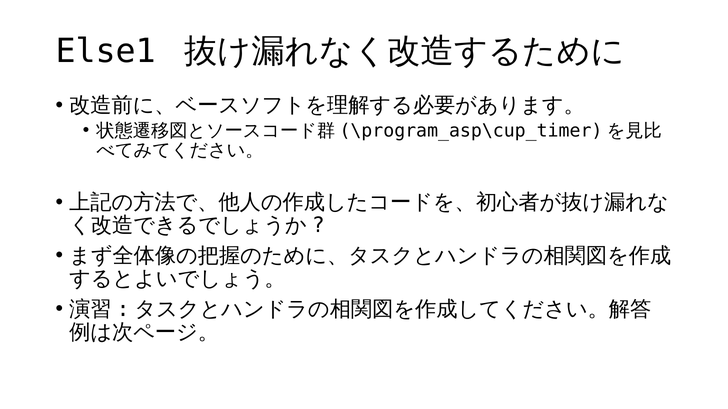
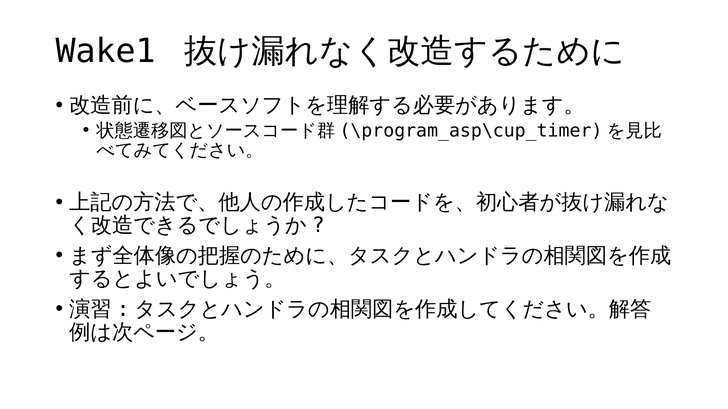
Else1: Else1 -> Wake1
